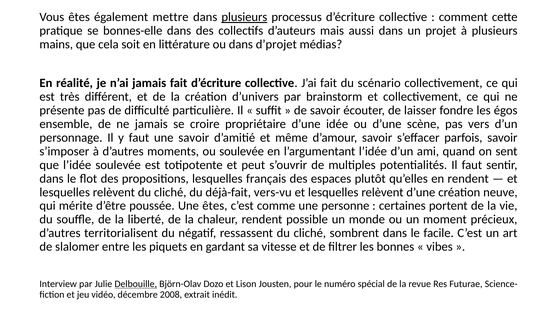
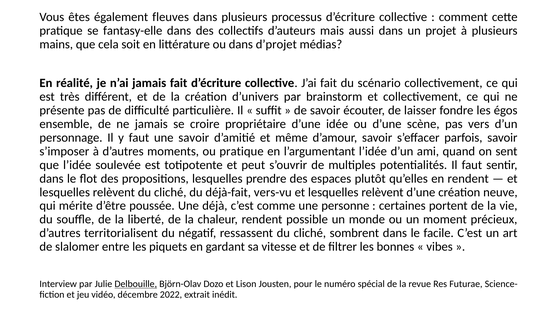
mettre: mettre -> fleuves
plusieurs at (244, 17) underline: present -> none
bonnes-elle: bonnes-elle -> fantasy-elle
ou soulevée: soulevée -> pratique
français: français -> prendre
Une êtes: êtes -> déjà
2008: 2008 -> 2022
